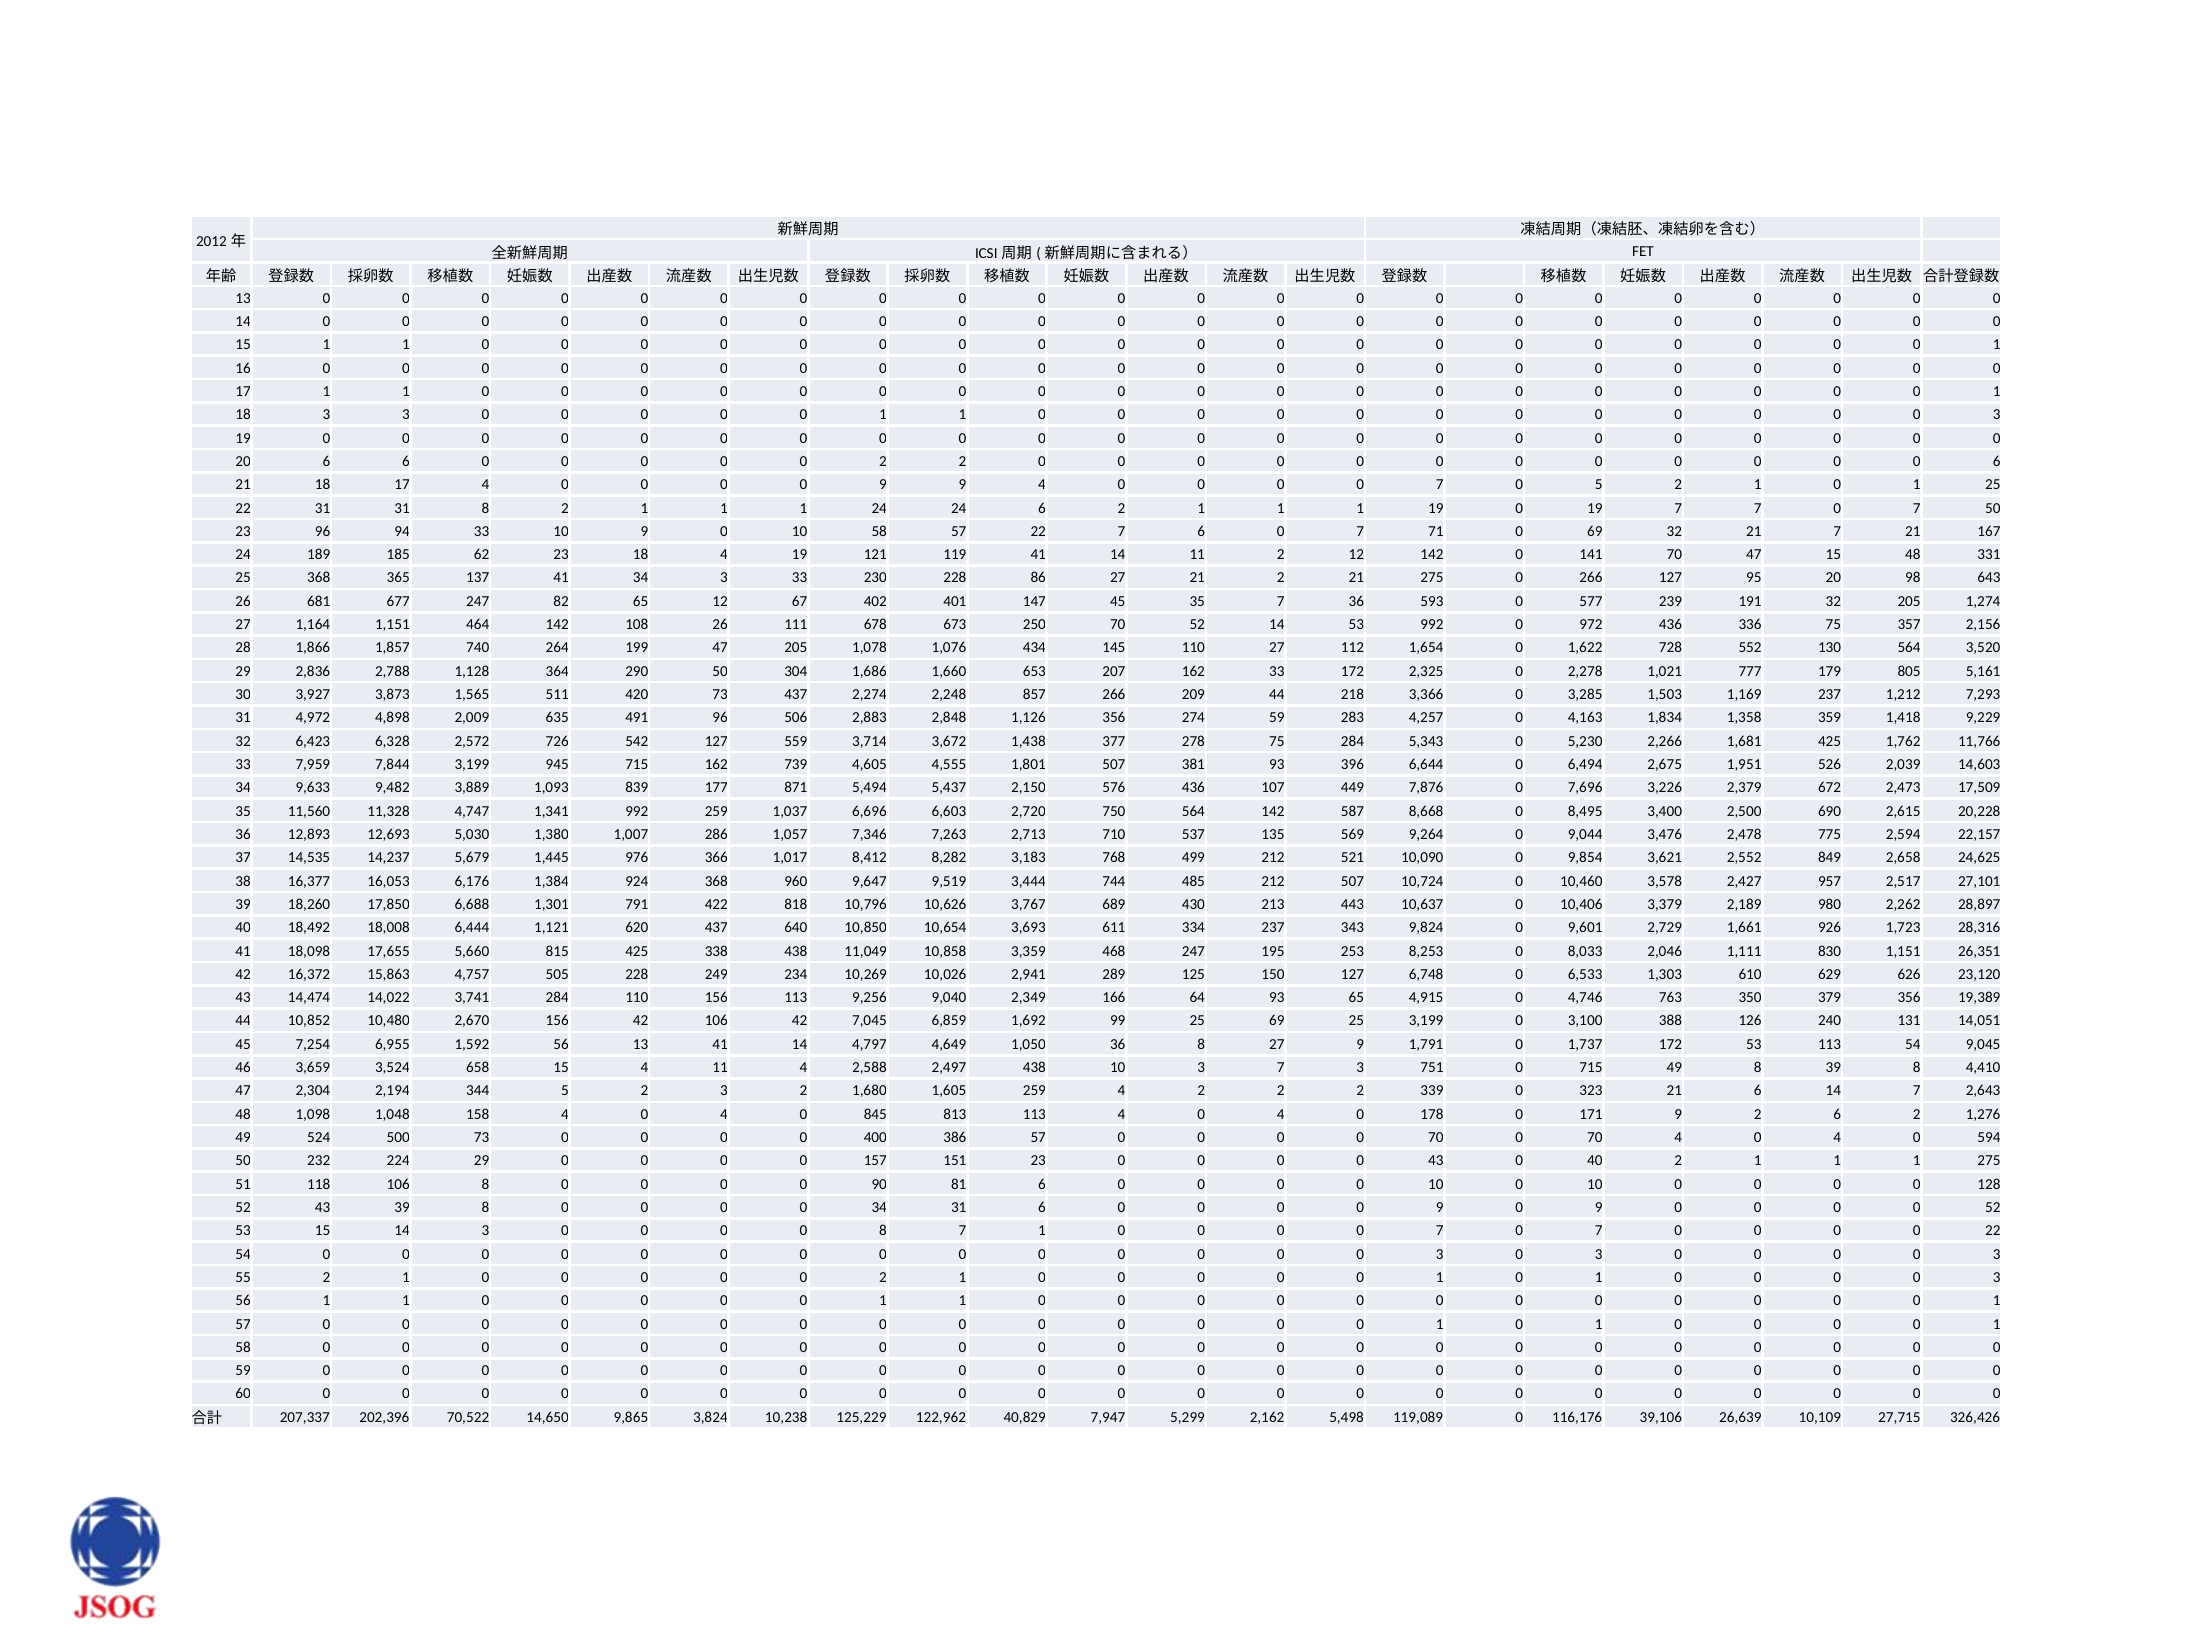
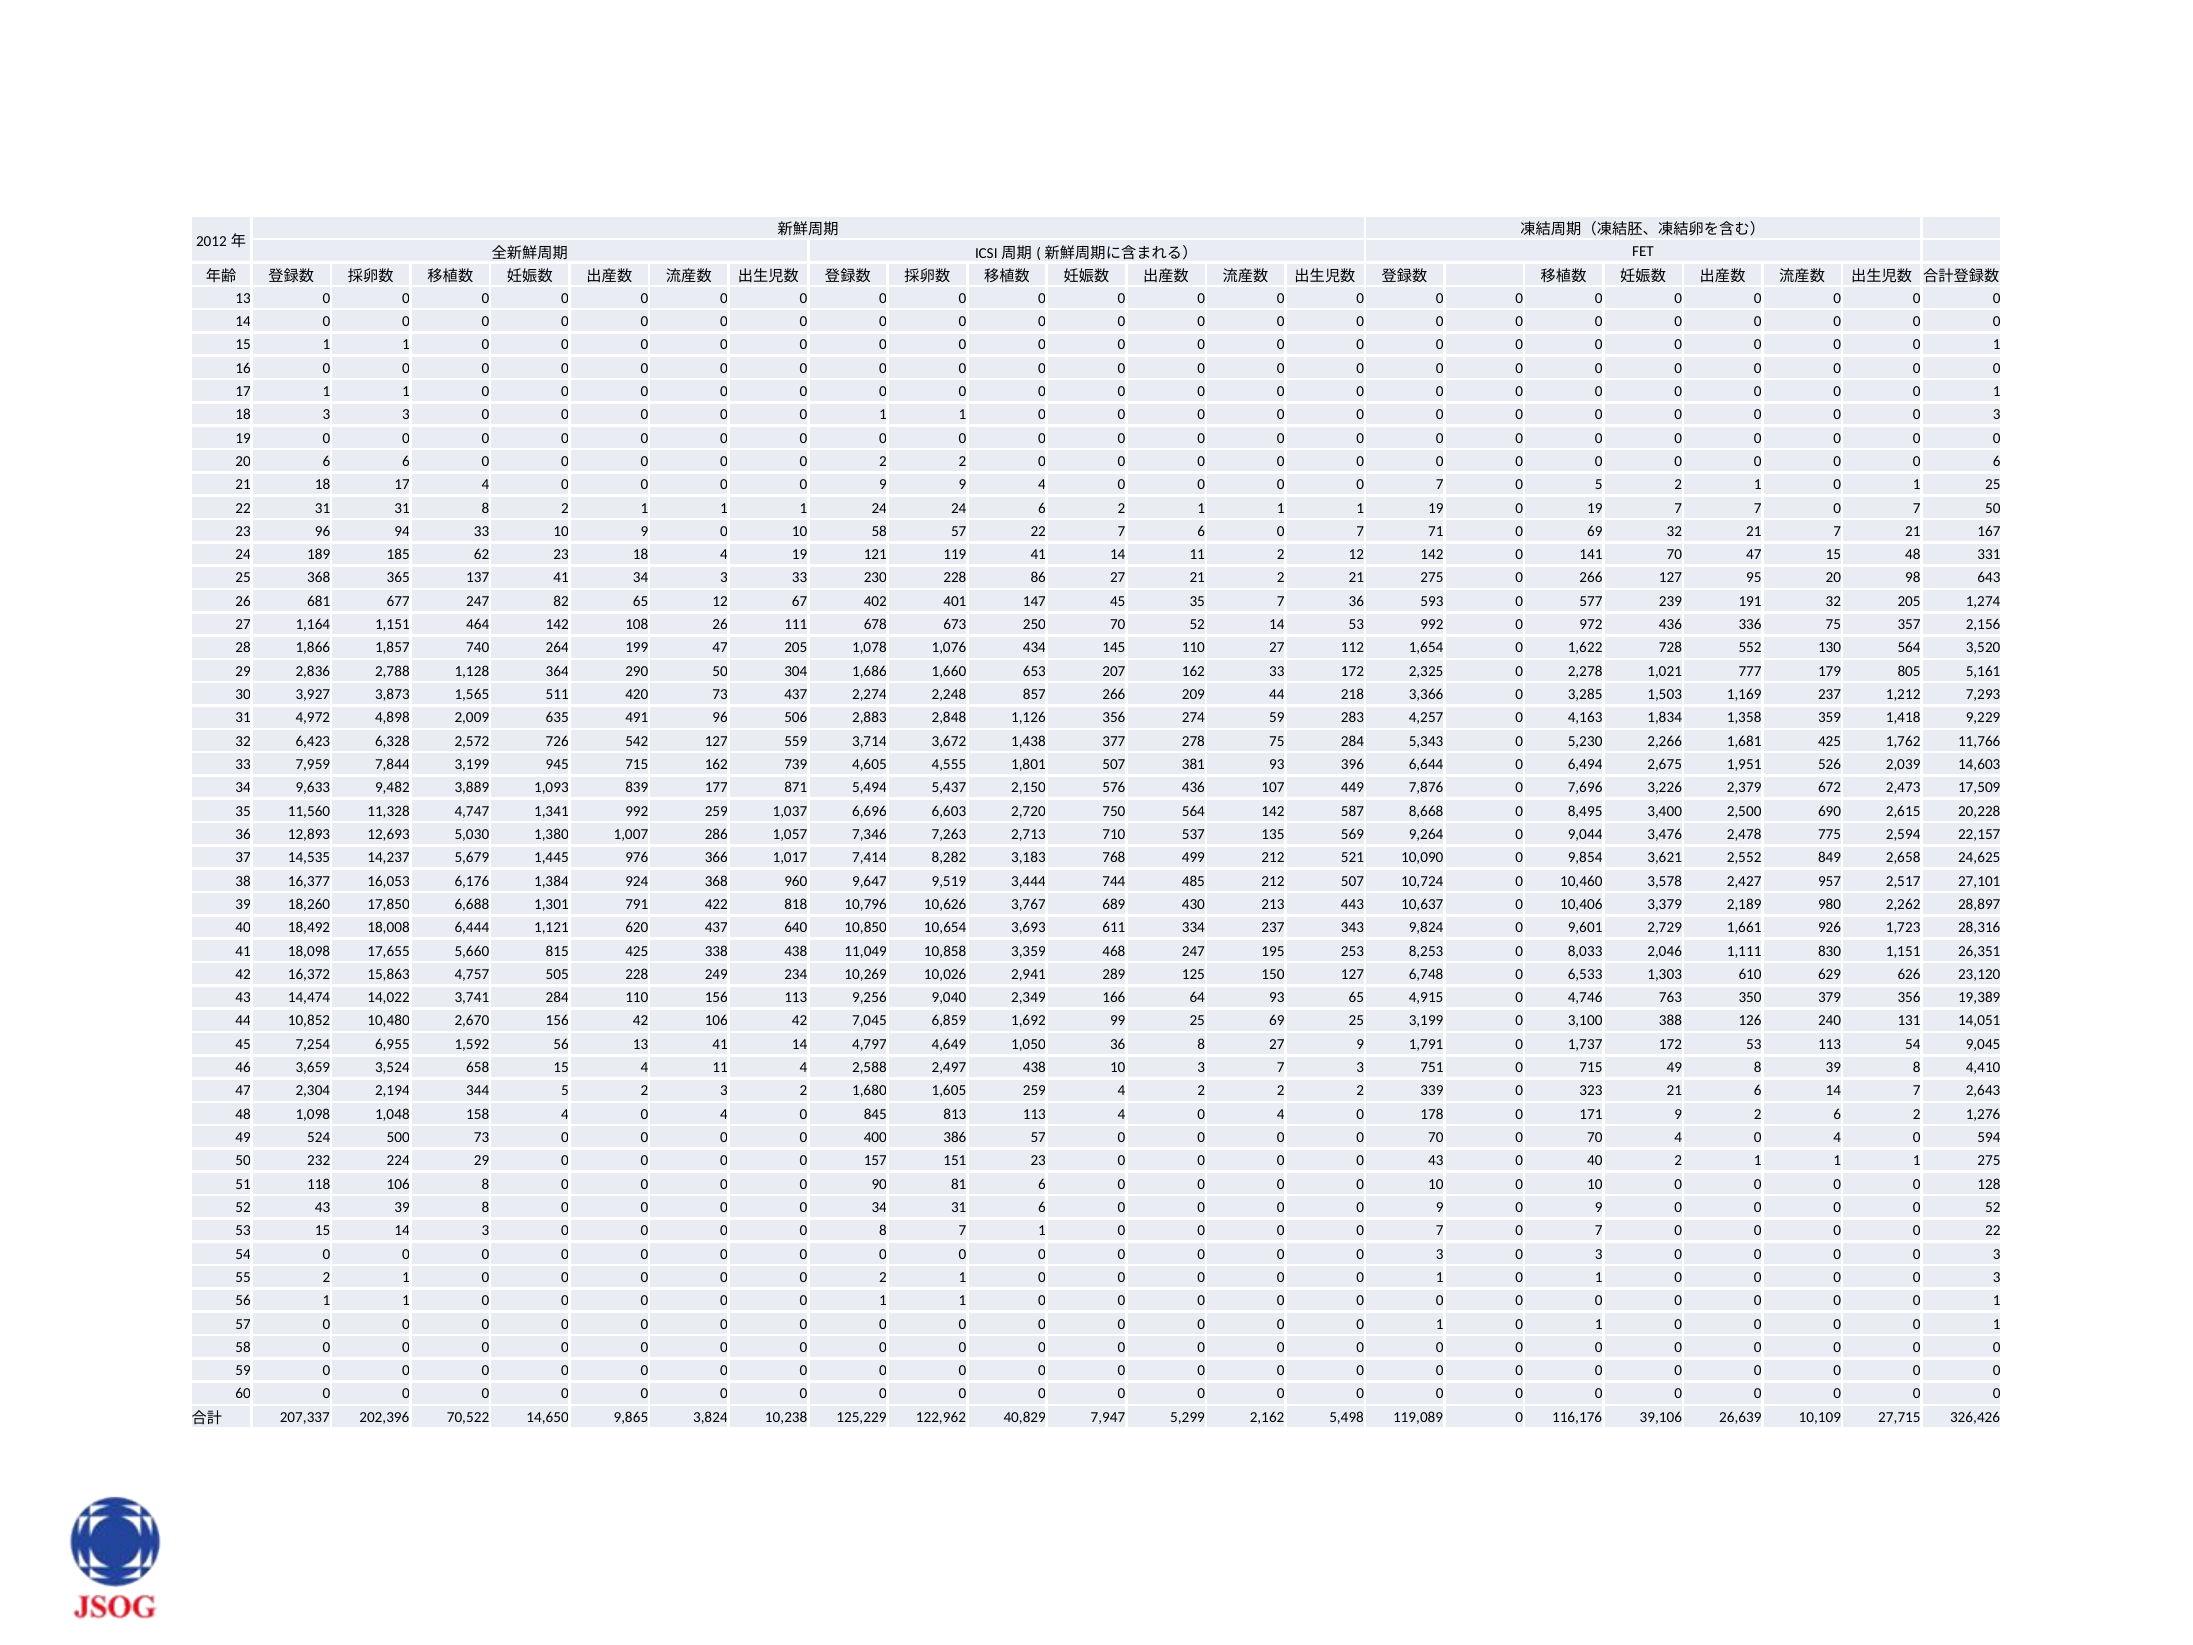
8,412: 8,412 -> 7,414
